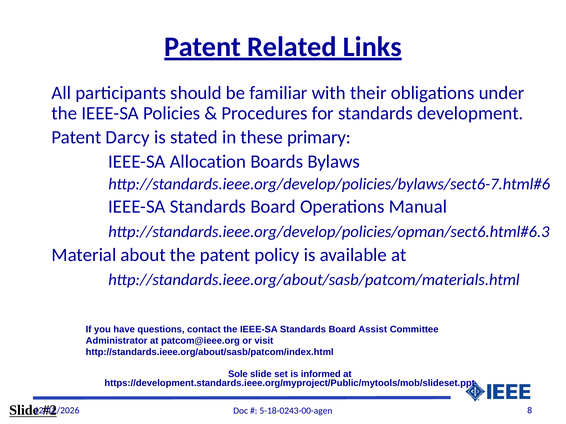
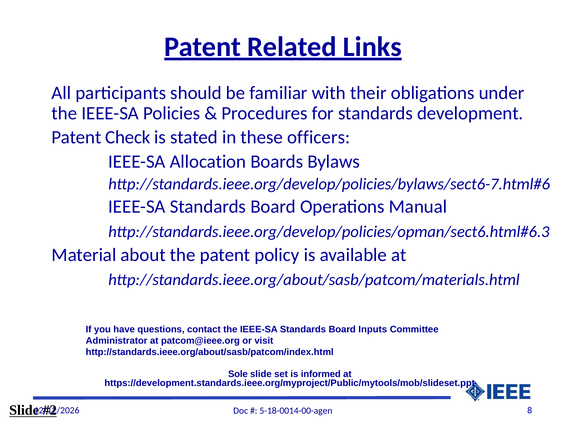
Darcy: Darcy -> Check
primary: primary -> officers
Assist: Assist -> Inputs
5-18-0243-00-agen: 5-18-0243-00-agen -> 5-18-0014-00-agen
